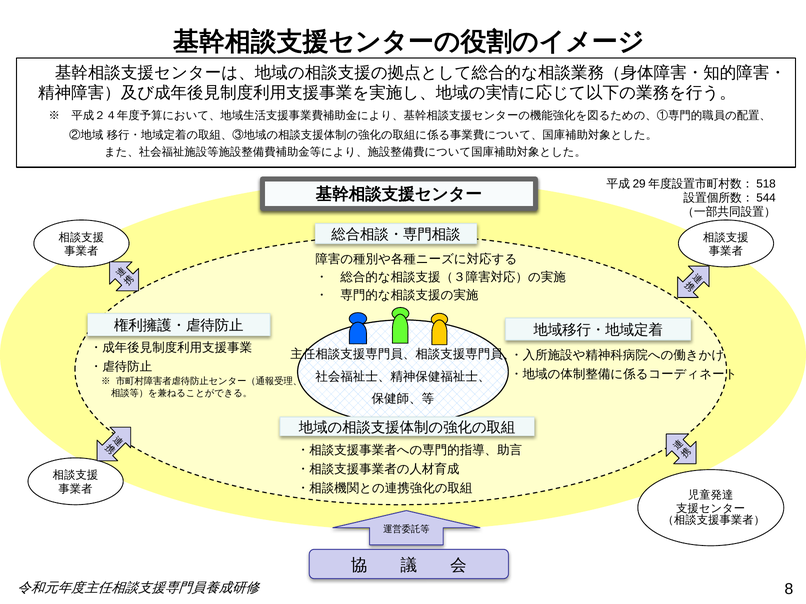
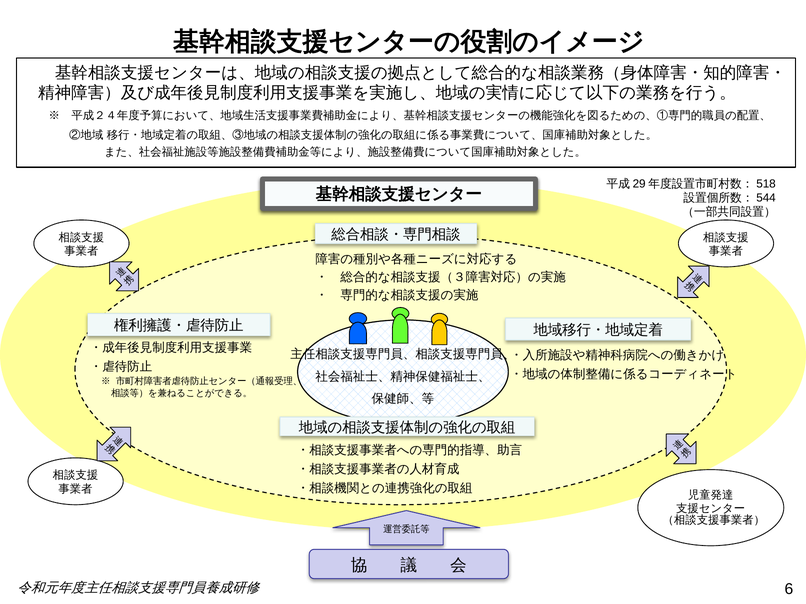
8: 8 -> 6
